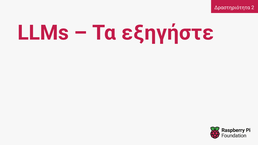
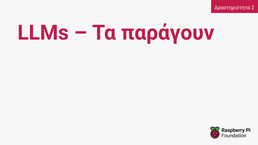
εξηγήστε: εξηγήστε -> παράγουν
